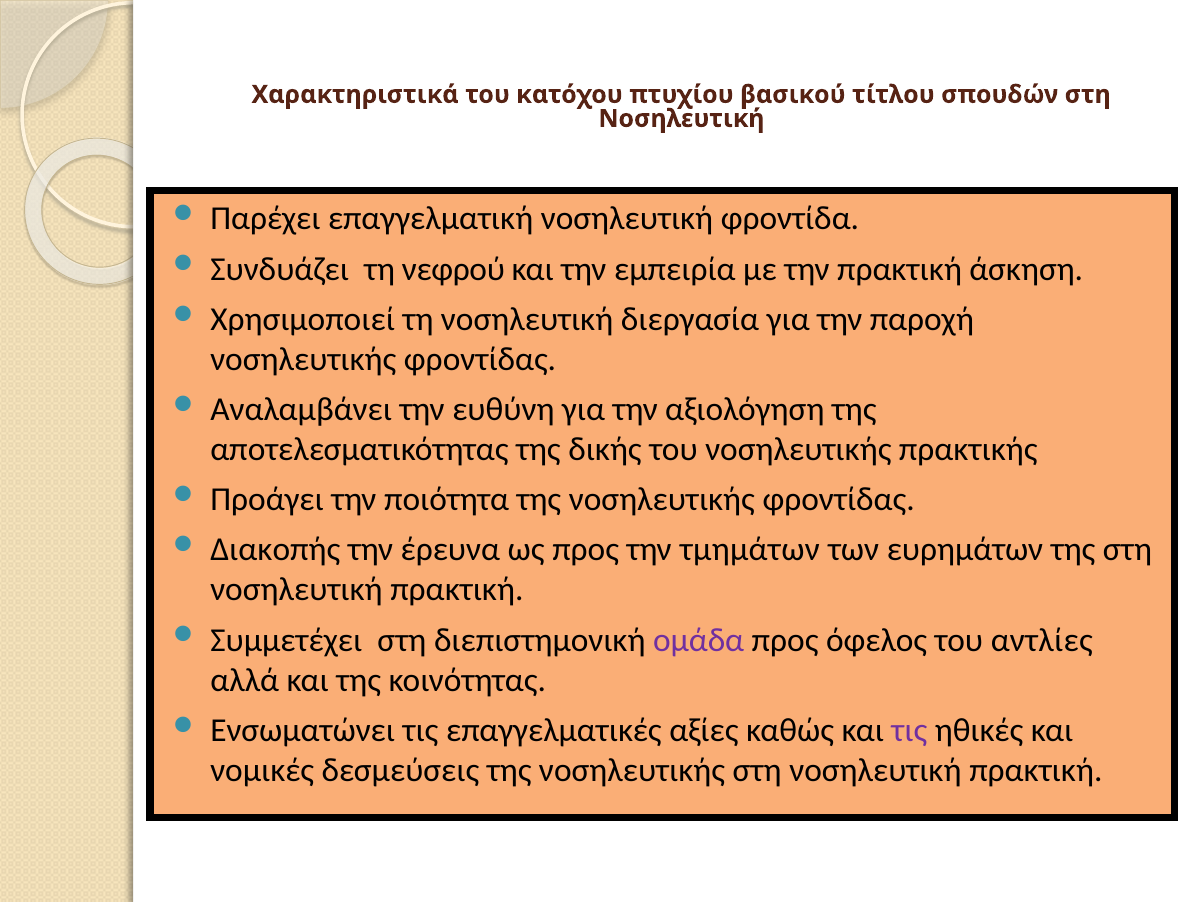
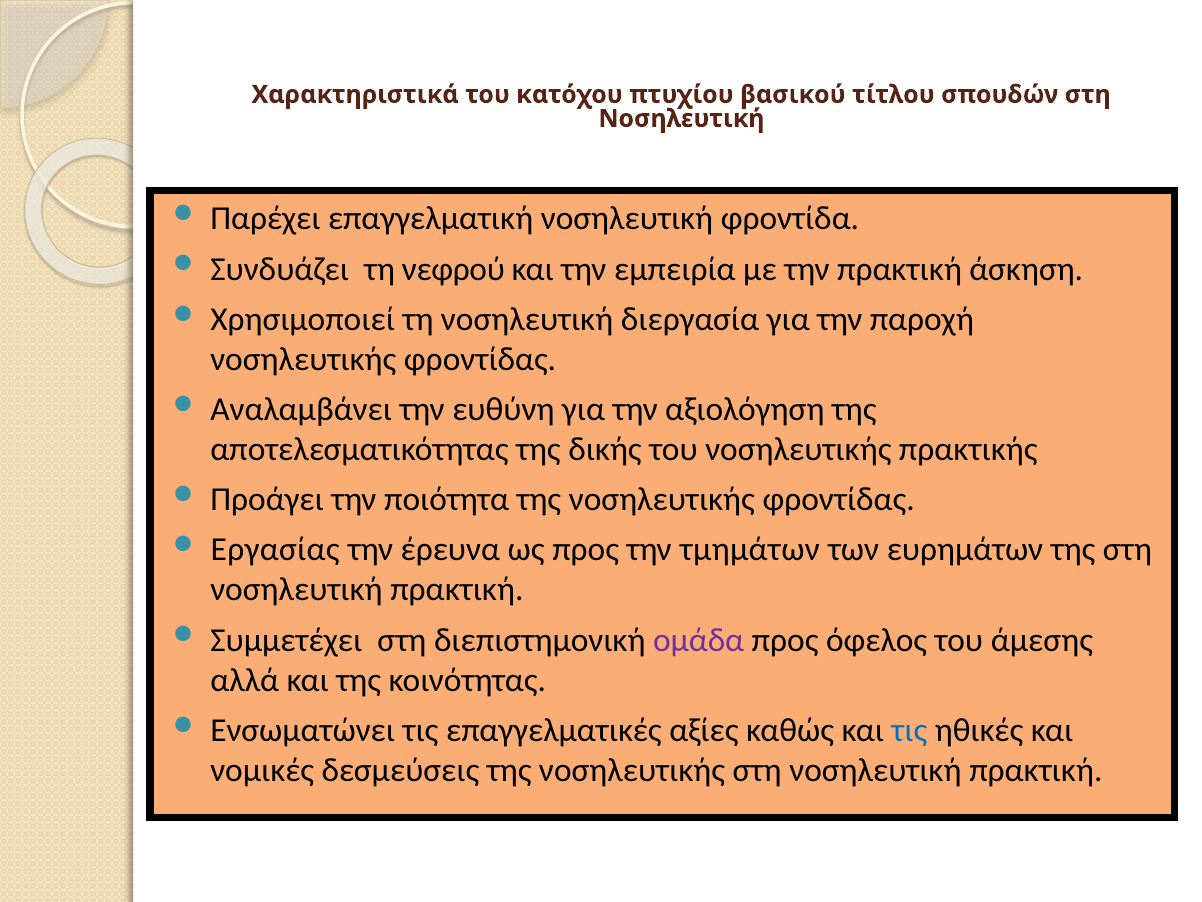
Διακοπής: Διακοπής -> Εργασίας
αντλίες: αντλίες -> άμεσης
τις at (909, 730) colour: purple -> blue
